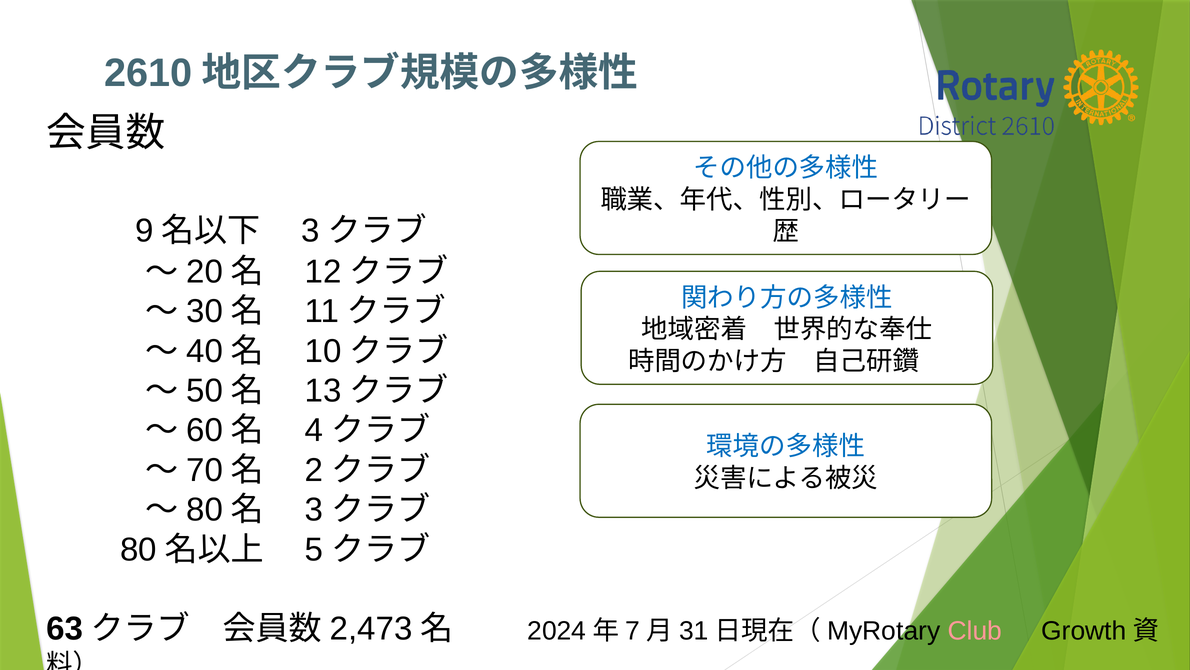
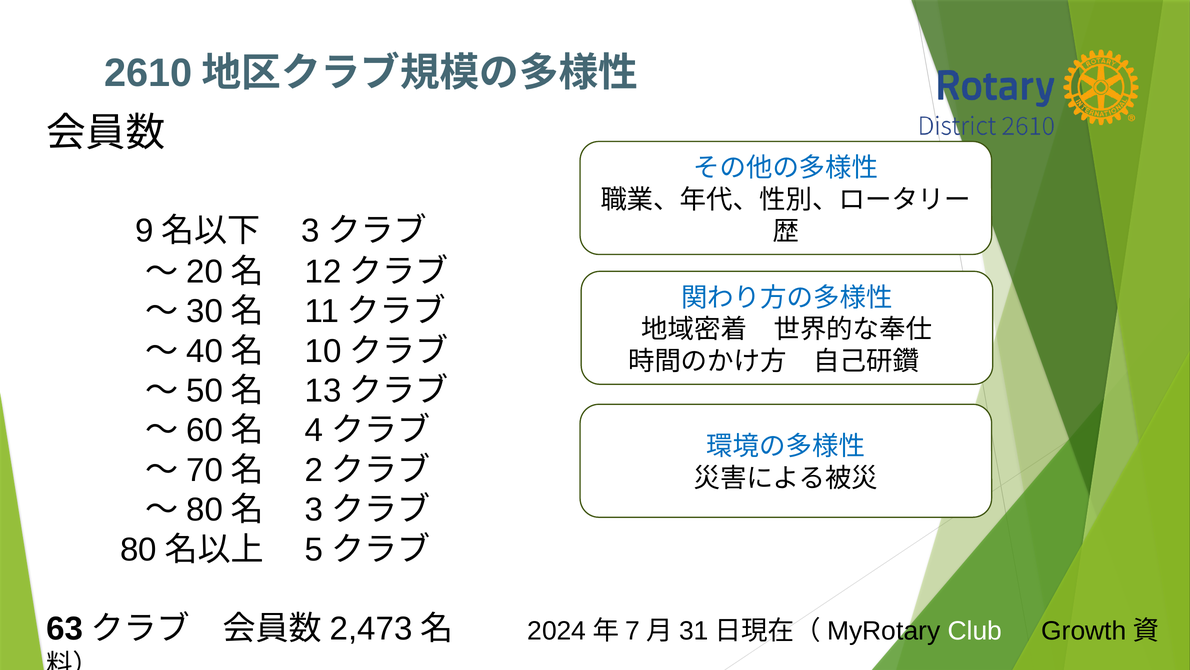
Club colour: pink -> white
